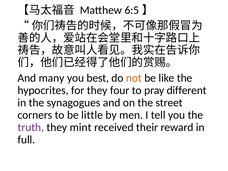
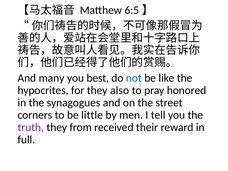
not colour: orange -> blue
four: four -> also
different: different -> honored
mint: mint -> from
